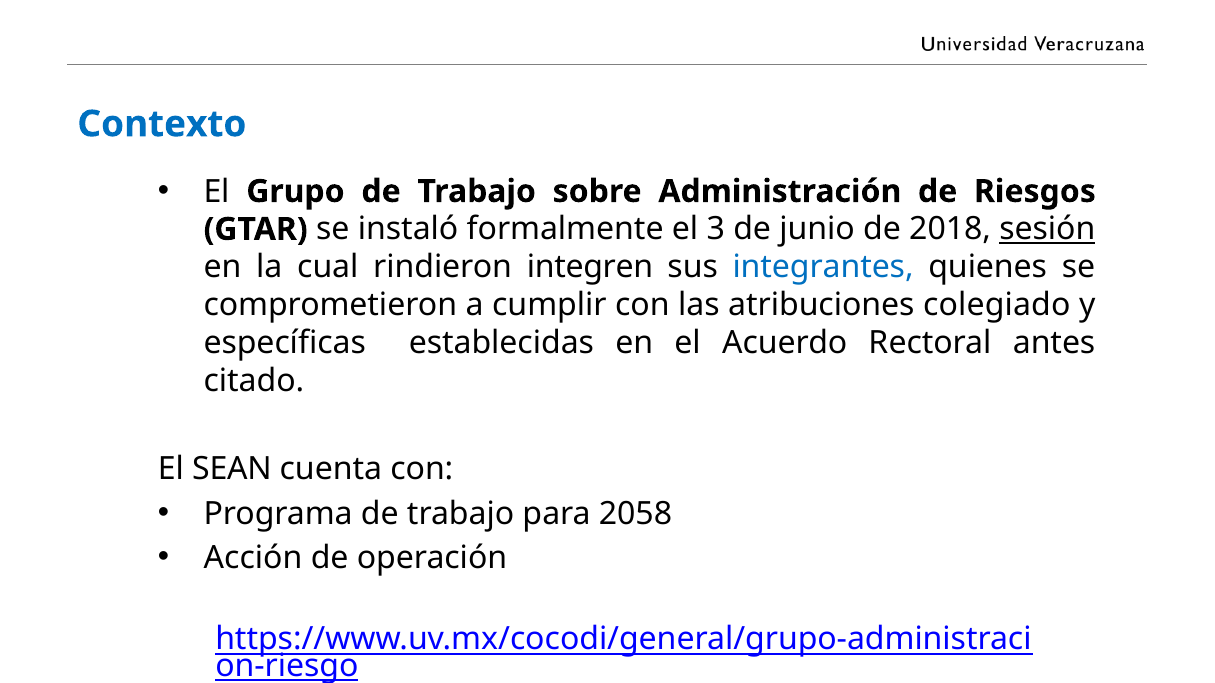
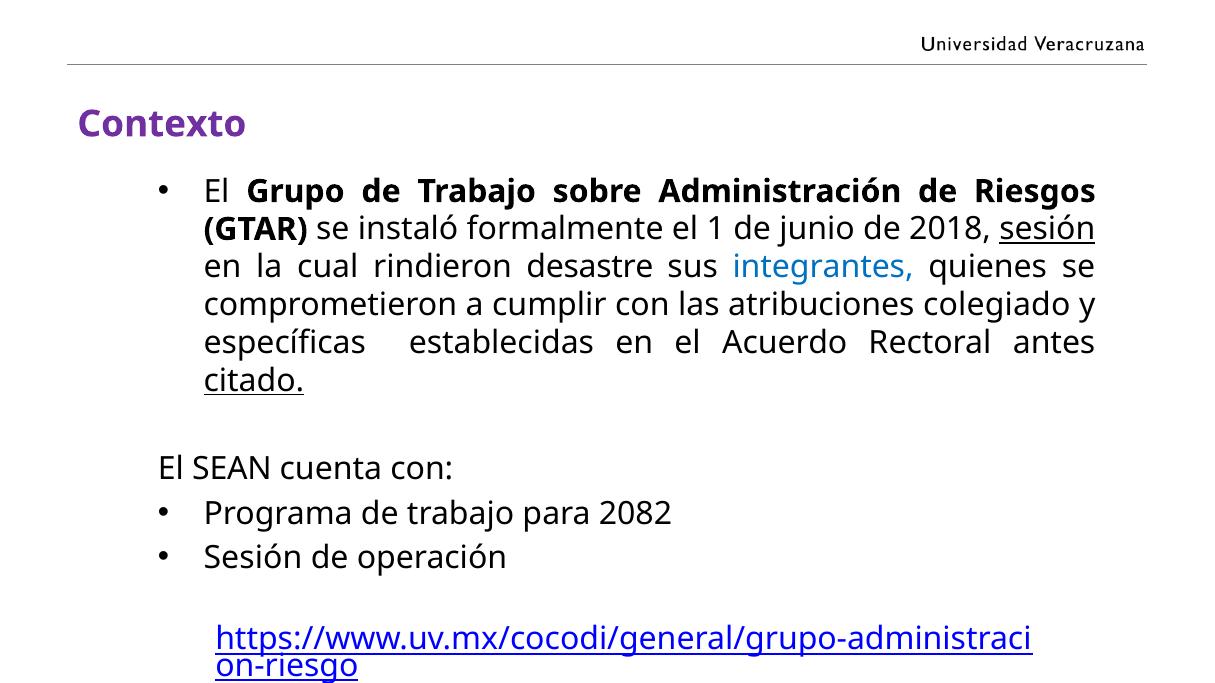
Contexto colour: blue -> purple
3: 3 -> 1
integren: integren -> desastre
citado underline: none -> present
2058: 2058 -> 2082
Acción at (253, 558): Acción -> Sesión
